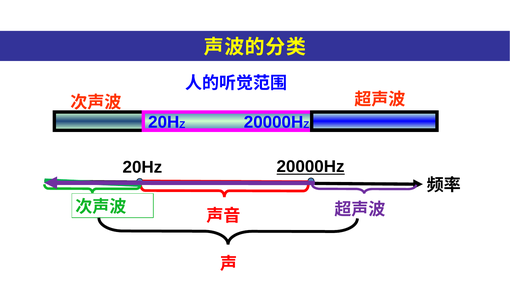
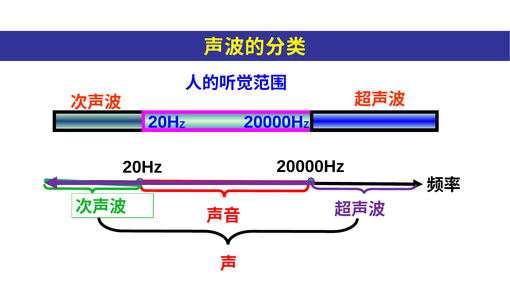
20000Hz underline: present -> none
